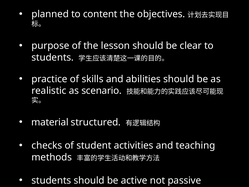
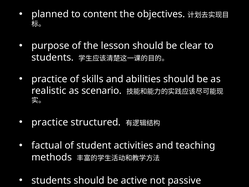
material at (50, 122): material -> practice
checks: checks -> factual
